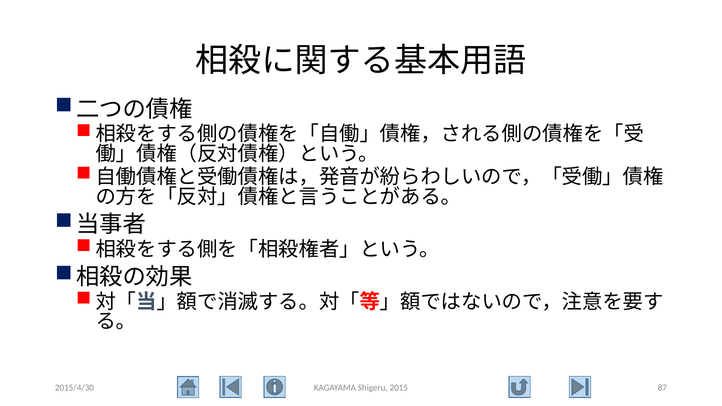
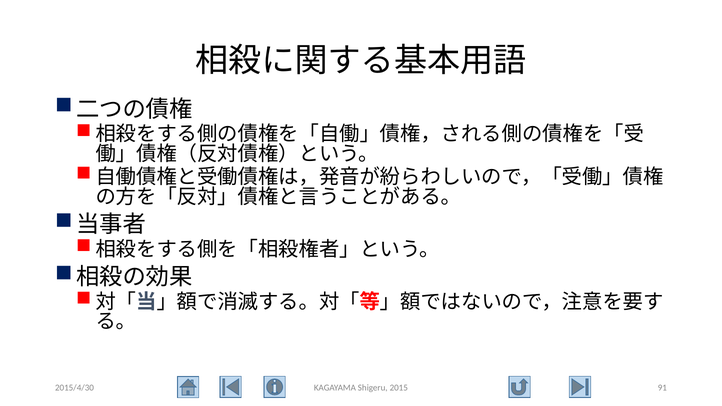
87: 87 -> 91
